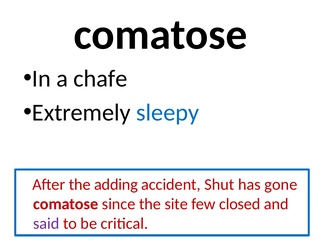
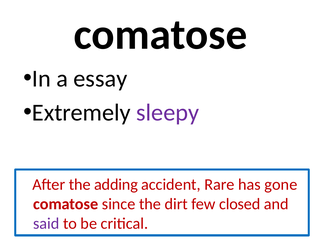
chafe: chafe -> essay
sleepy colour: blue -> purple
Shut: Shut -> Rare
site: site -> dirt
